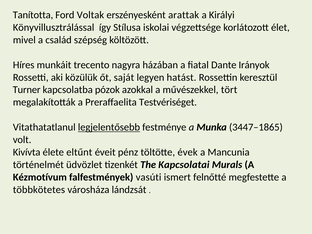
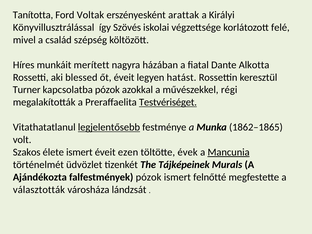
Stílusa: Stílusa -> Szövés
élet: élet -> felé
trecento: trecento -> merített
Irányok: Irányok -> Alkotta
közülük: közülük -> blessed
őt saját: saját -> éveit
tört: tört -> régi
Testvériséget underline: none -> present
3447–1865: 3447–1865 -> 1862–1865
Kivívta: Kivívta -> Szakos
élete eltűnt: eltűnt -> ismert
pénz: pénz -> ezen
Mancunia underline: none -> present
Kapcsolatai: Kapcsolatai -> Tájképeinek
Kézmotívum: Kézmotívum -> Ajándékozta
falfestmények vasúti: vasúti -> pózok
többkötetes: többkötetes -> választották
